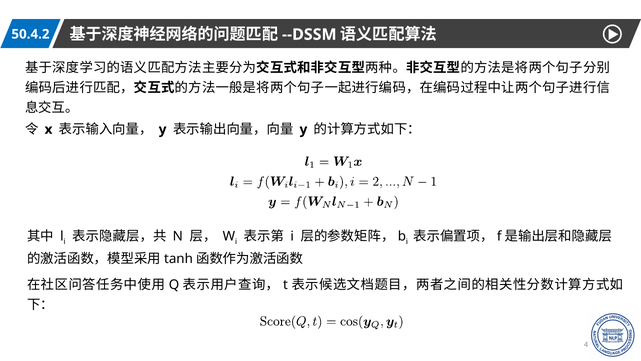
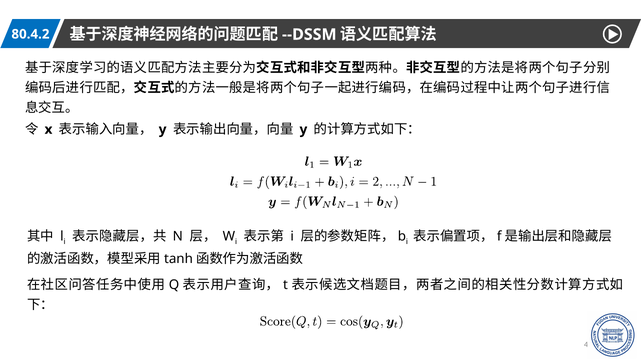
50.4.2: 50.4.2 -> 80.4.2
